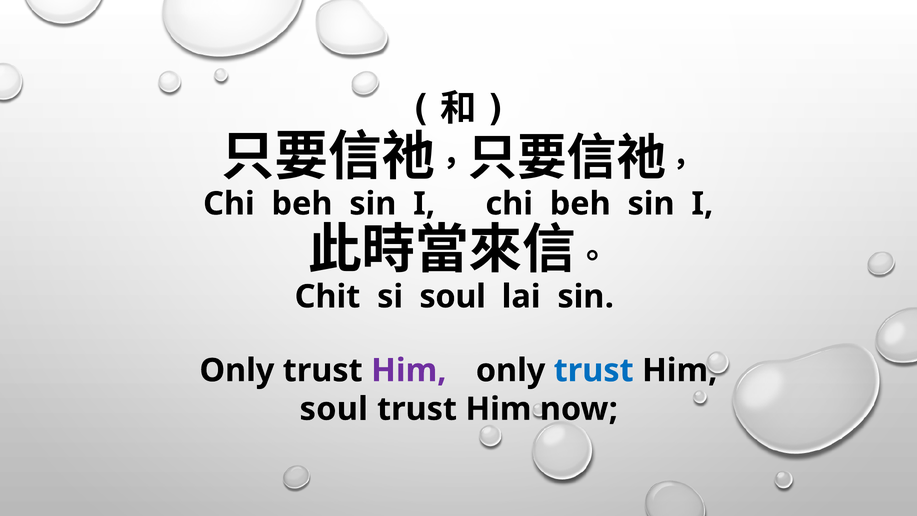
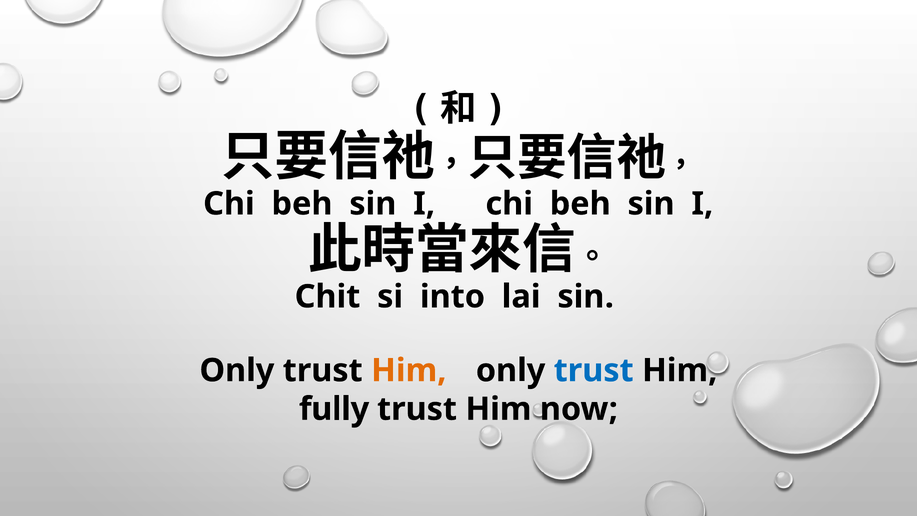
si soul: soul -> into
Him at (409, 370) colour: purple -> orange
soul at (334, 409): soul -> fully
